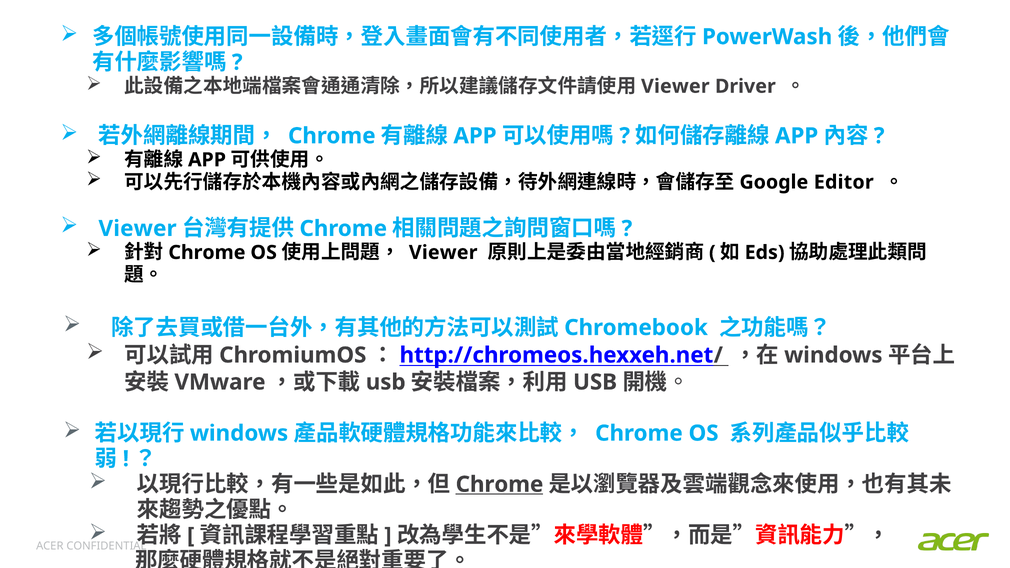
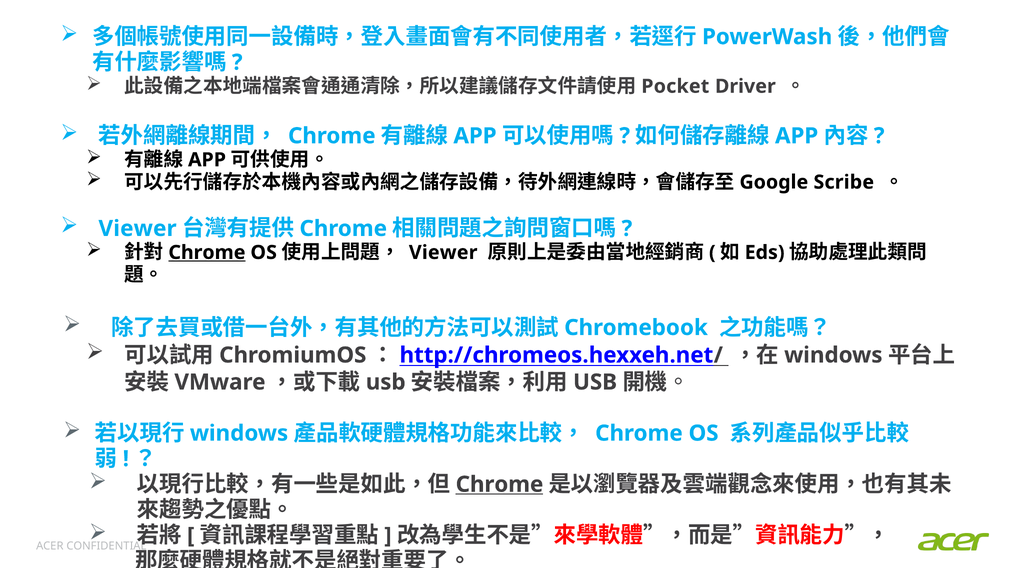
Viewer at (675, 86): Viewer -> Pocket
Editor: Editor -> Scribe
Chrome at (207, 253) underline: none -> present
